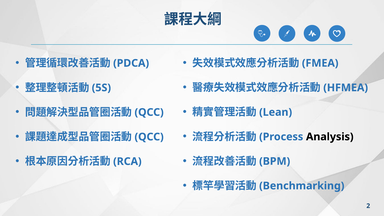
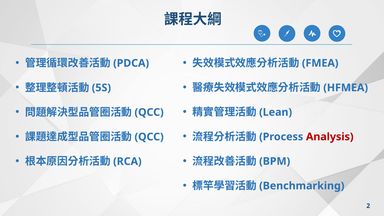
Analysis colour: black -> red
